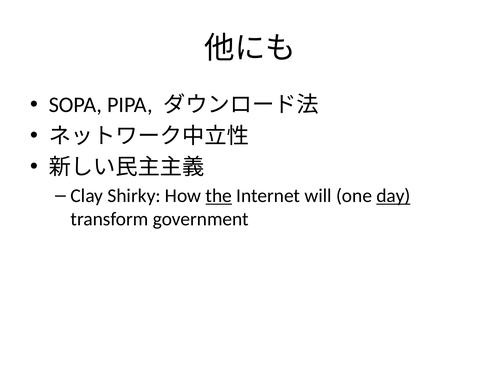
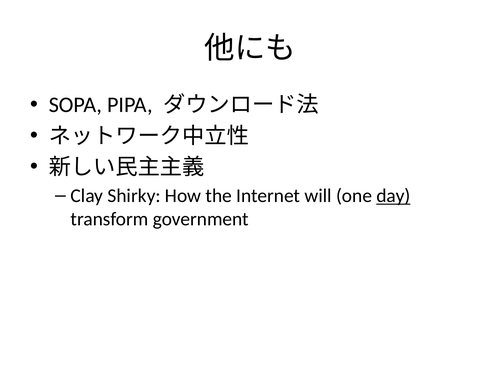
the underline: present -> none
